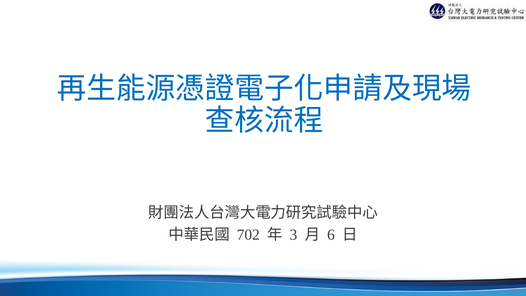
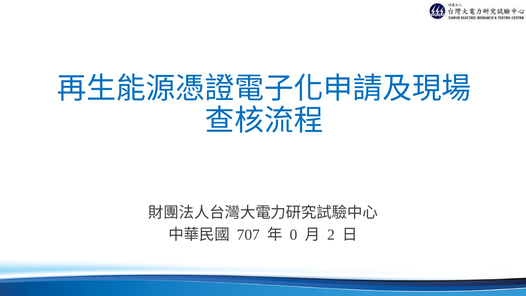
702: 702 -> 707
3: 3 -> 0
6: 6 -> 2
